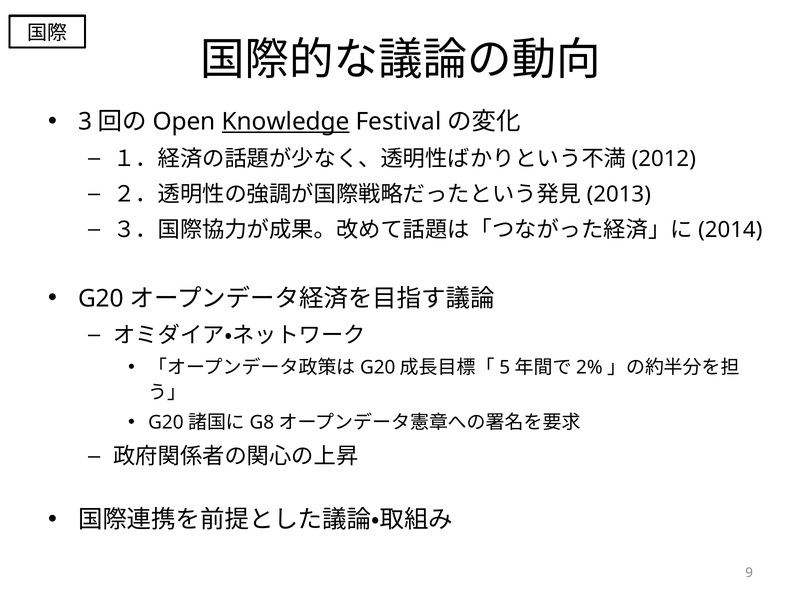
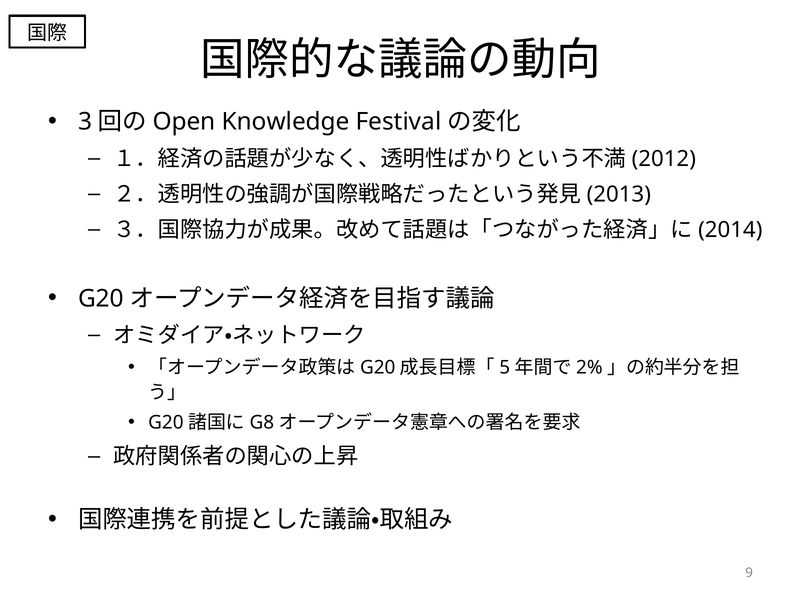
Knowledge underline: present -> none
